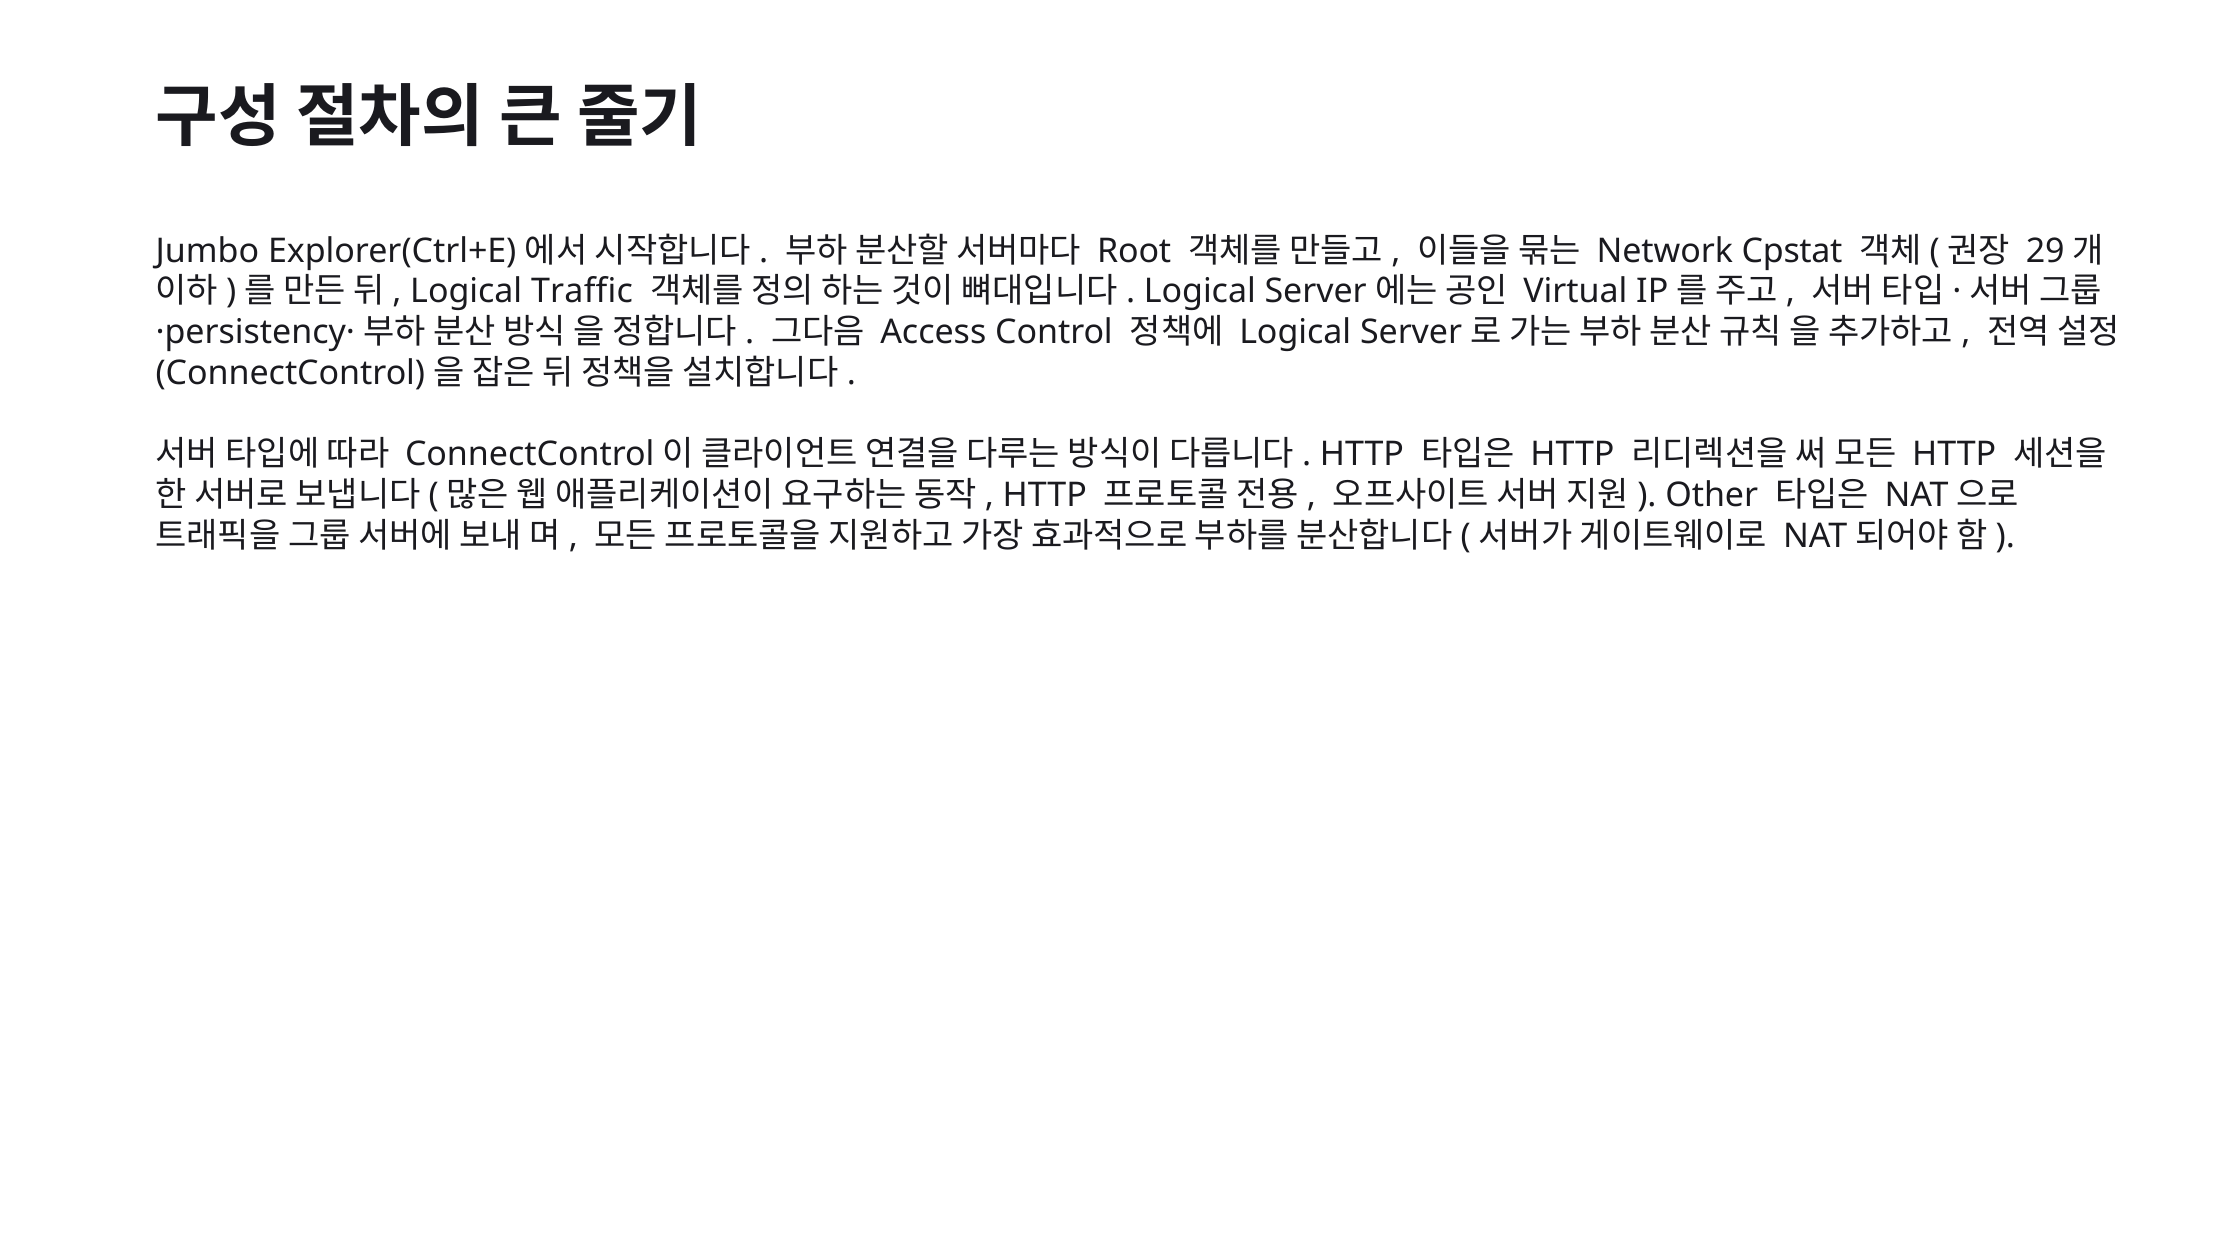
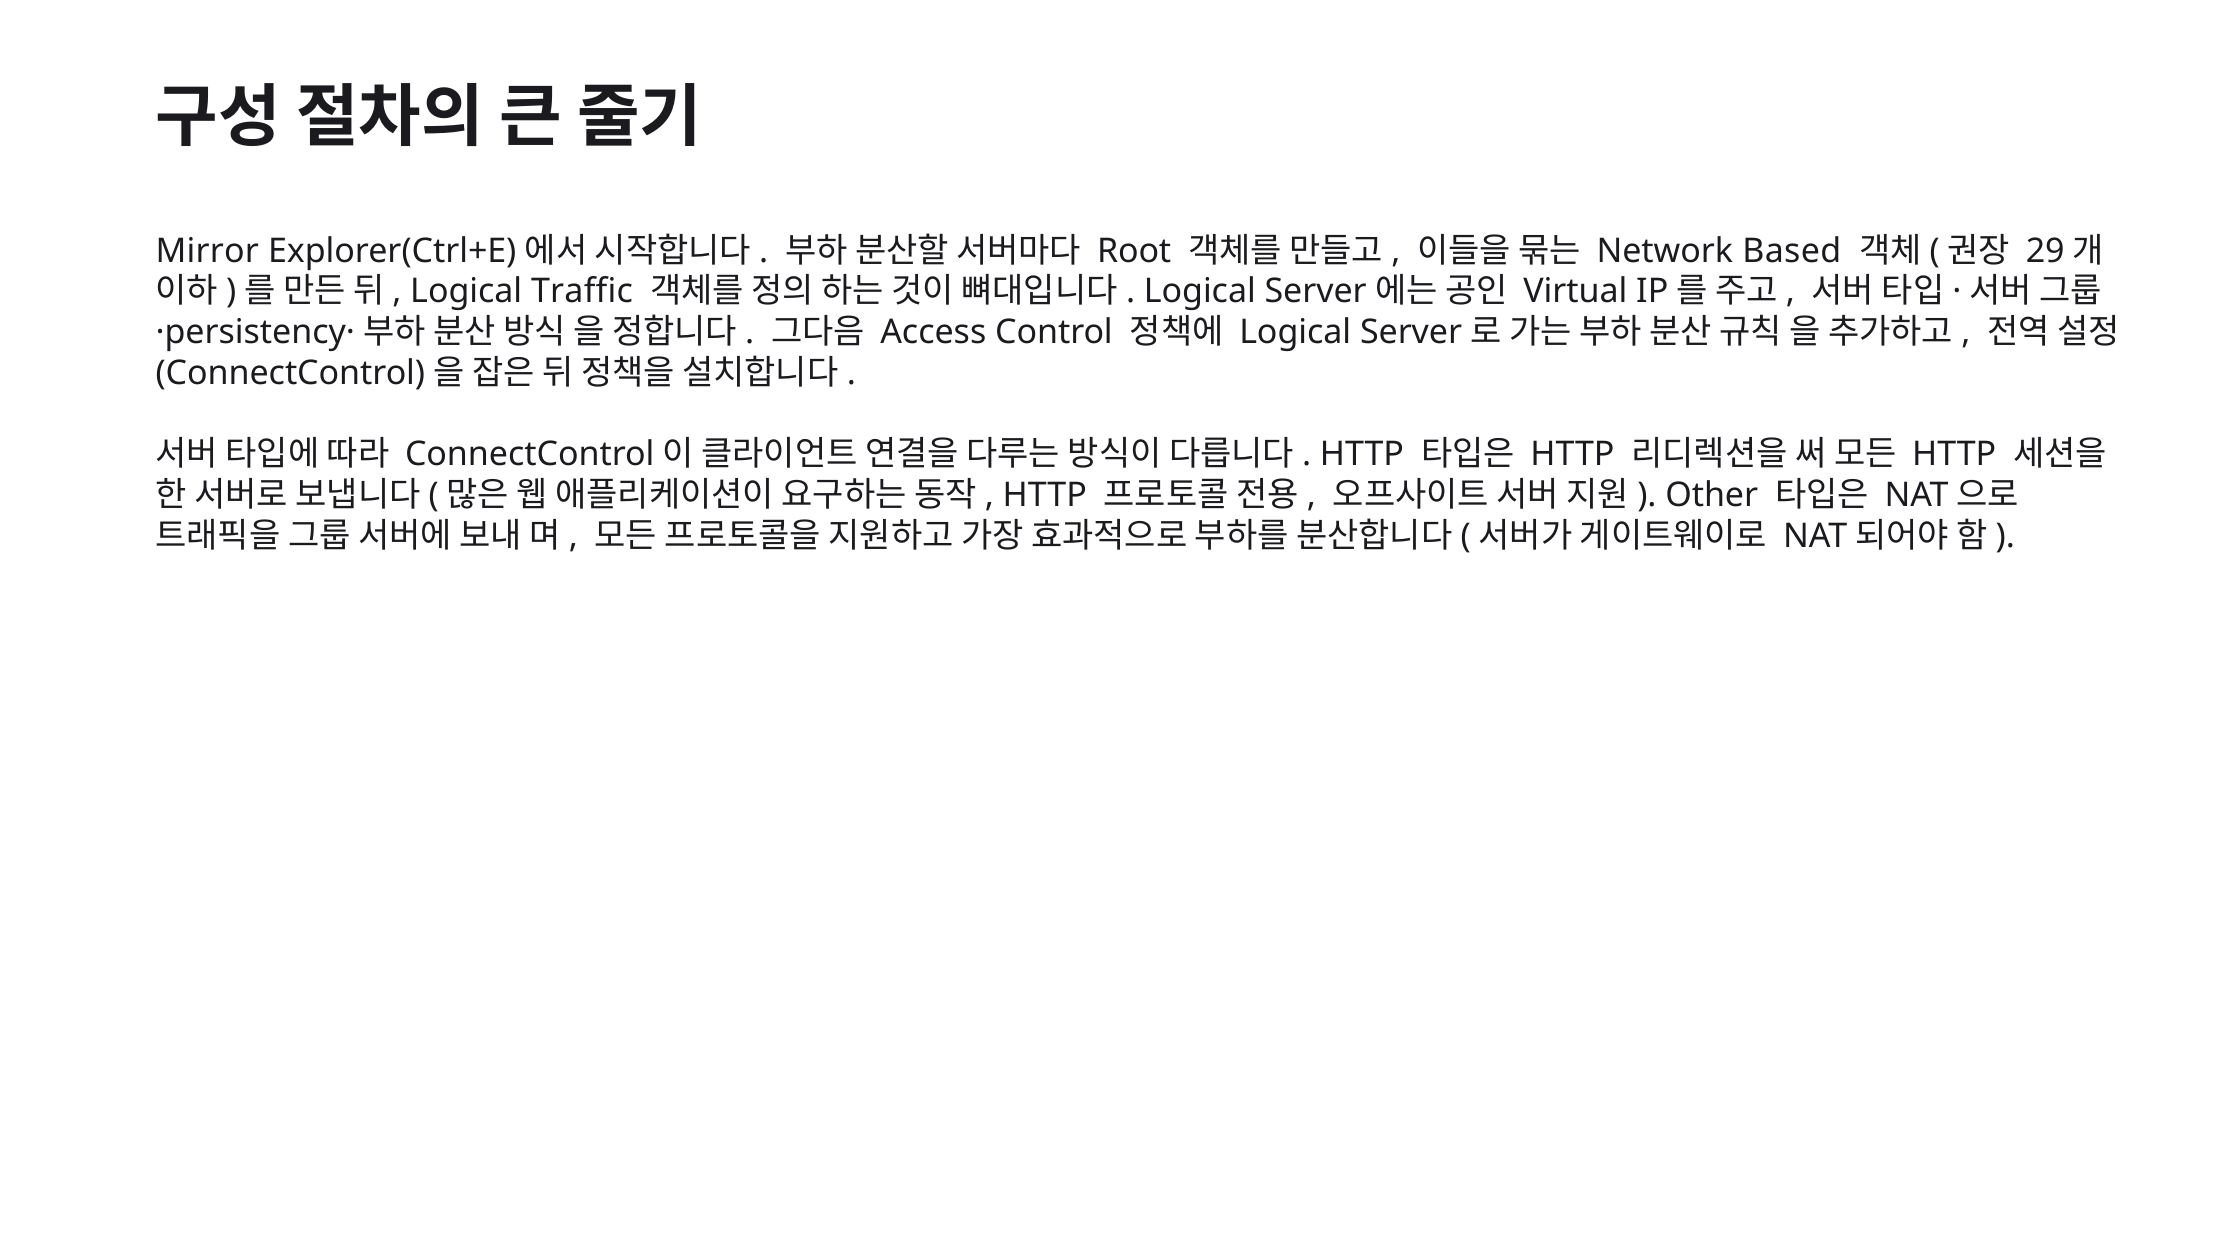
Jumbo: Jumbo -> Mirror
Cpstat: Cpstat -> Based
